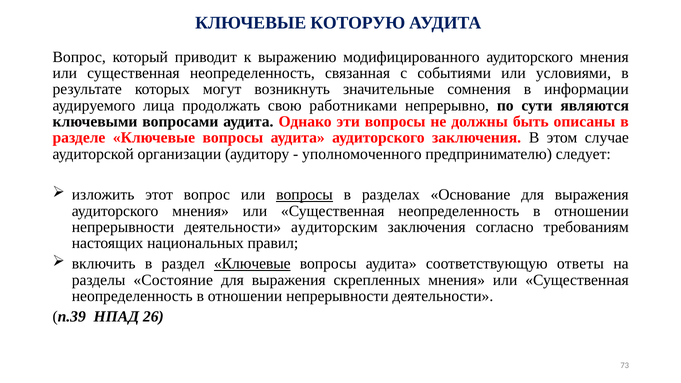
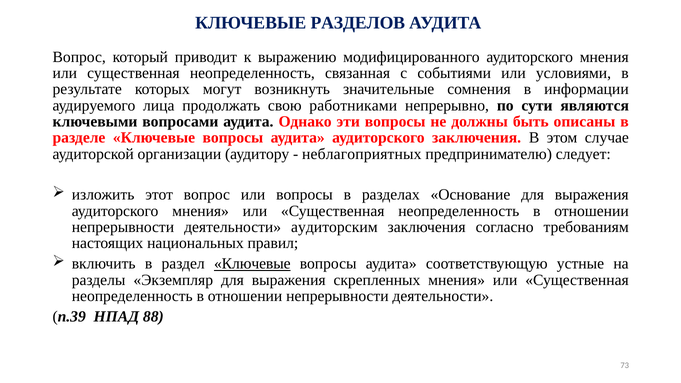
КОТОРУЮ: КОТОРУЮ -> РАЗДЕЛОВ
уполномоченного: уполномоченного -> неблагоприятных
вопросы at (304, 195) underline: present -> none
ответы: ответы -> устные
Состояние: Состояние -> Экземпляр
26: 26 -> 88
